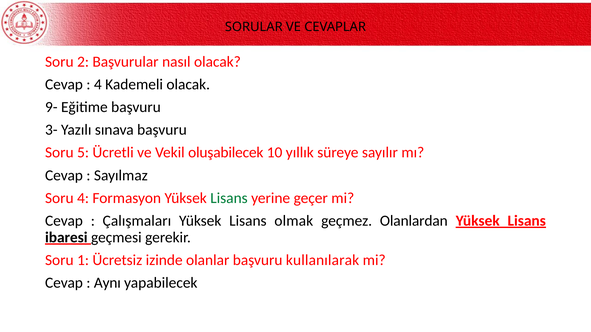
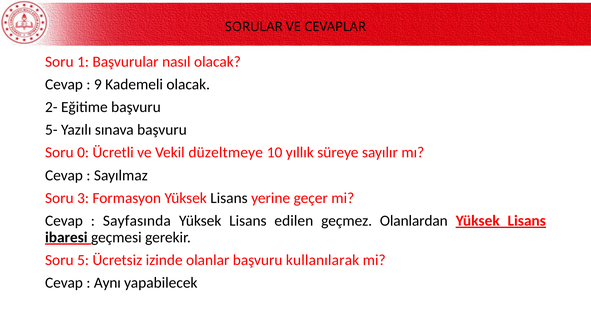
2: 2 -> 1
4 at (98, 84): 4 -> 9
9-: 9- -> 2-
3-: 3- -> 5-
5: 5 -> 0
oluşabilecek: oluşabilecek -> düzeltmeye
Soru 4: 4 -> 3
Lisans at (229, 198) colour: green -> black
Çalışmaları: Çalışmaları -> Sayfasında
olmak: olmak -> edilen
1: 1 -> 5
